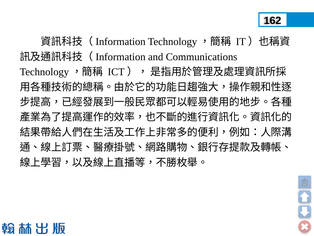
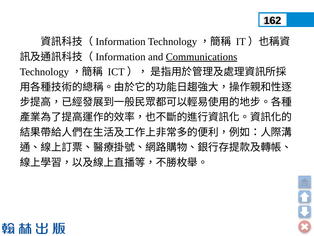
Communications underline: none -> present
